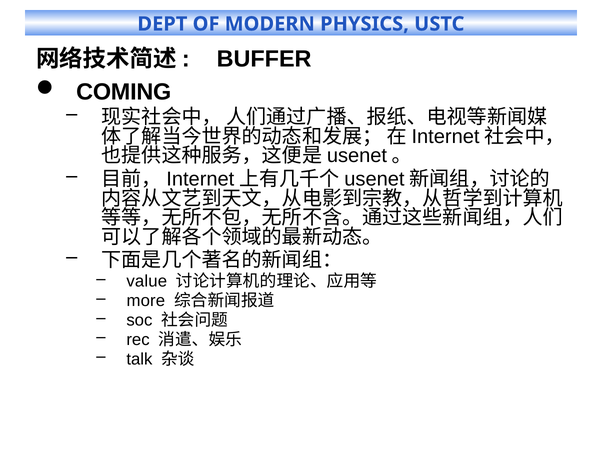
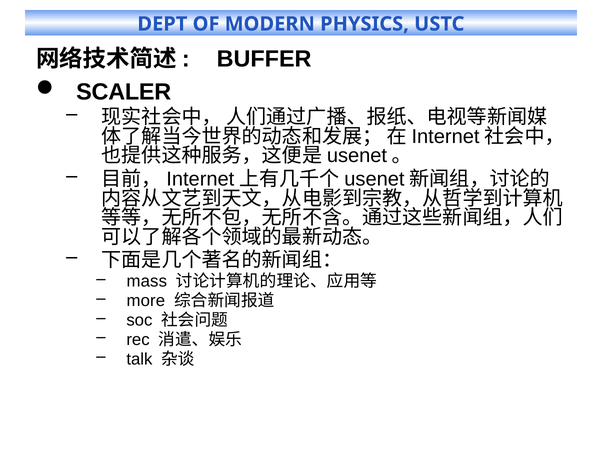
COMING: COMING -> SCALER
value: value -> mass
